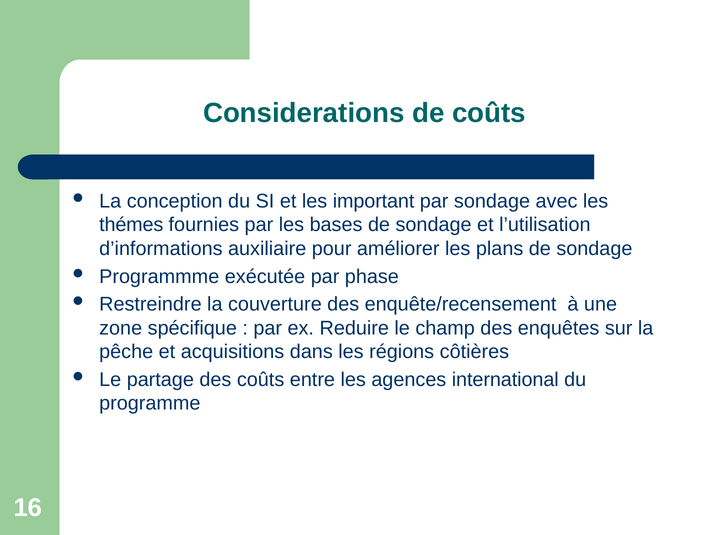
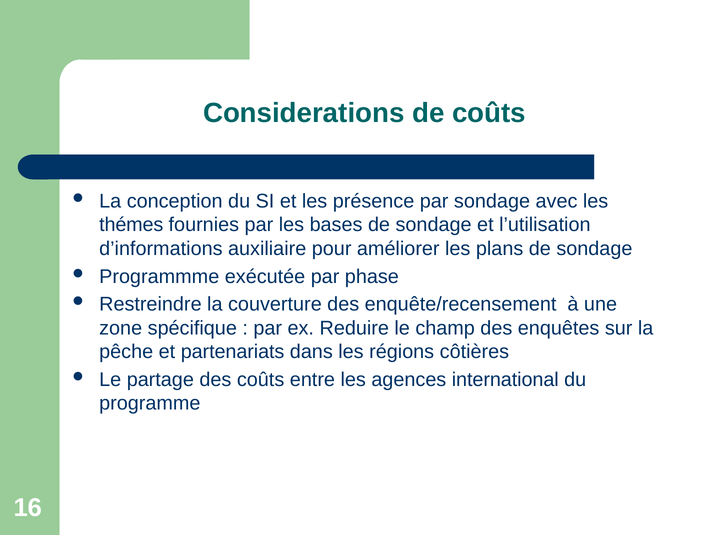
important: important -> présence
acquisitions: acquisitions -> partenariats
